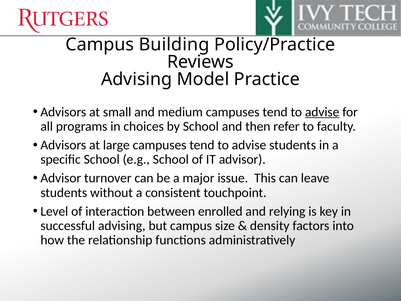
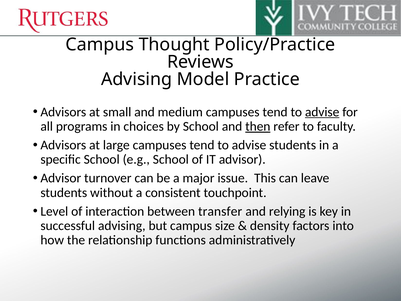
Building: Building -> Thought
then underline: none -> present
enrolled: enrolled -> transfer
